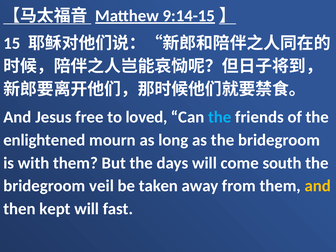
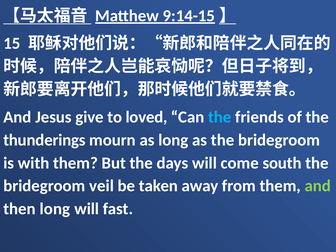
free: free -> give
enlightened: enlightened -> thunderings
and at (318, 186) colour: yellow -> light green
then kept: kept -> long
